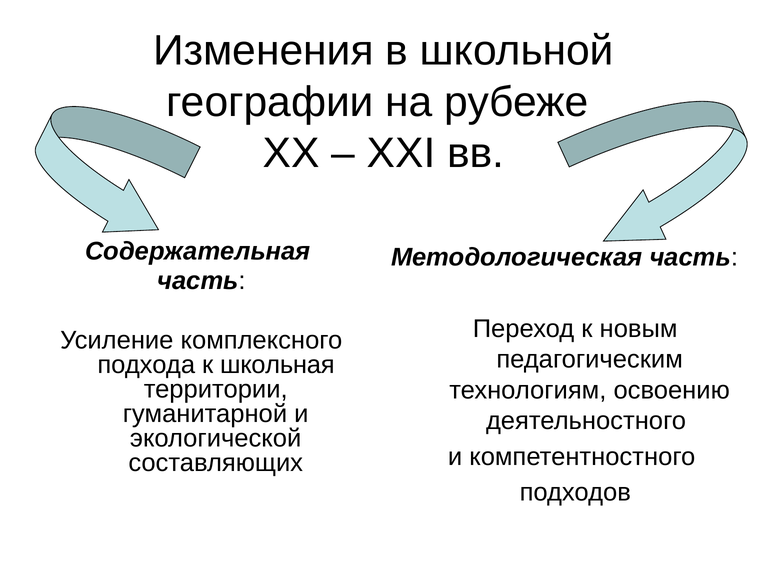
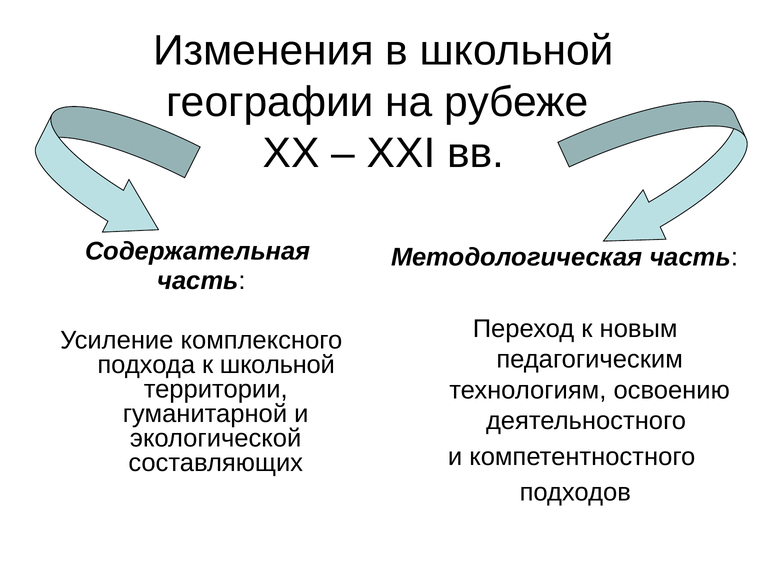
к школьная: школьная -> школьной
